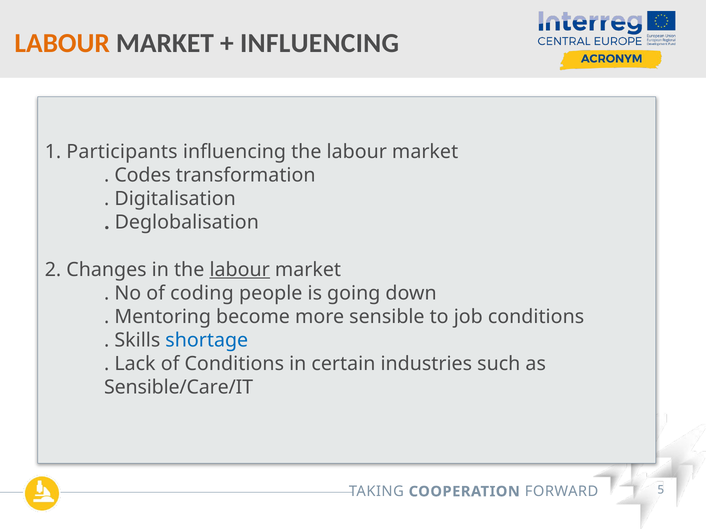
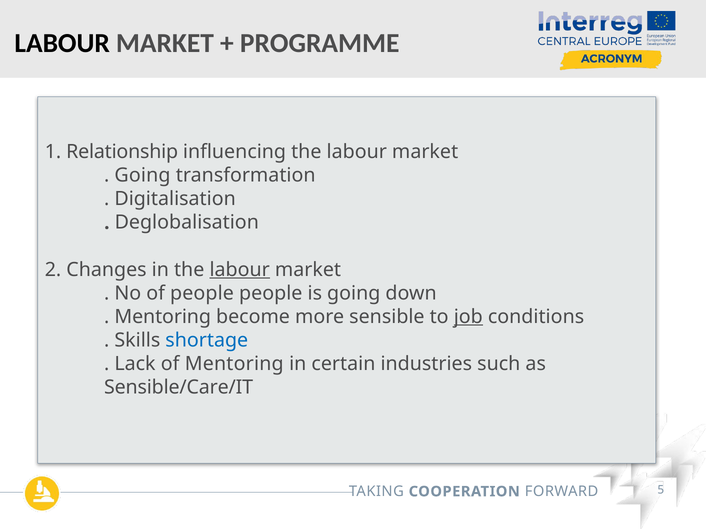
LABOUR at (62, 43) colour: orange -> black
INFLUENCING at (320, 43): INFLUENCING -> PROGRAMME
Participants: Participants -> Relationship
Codes at (143, 176): Codes -> Going
of coding: coding -> people
job underline: none -> present
of Conditions: Conditions -> Mentoring
